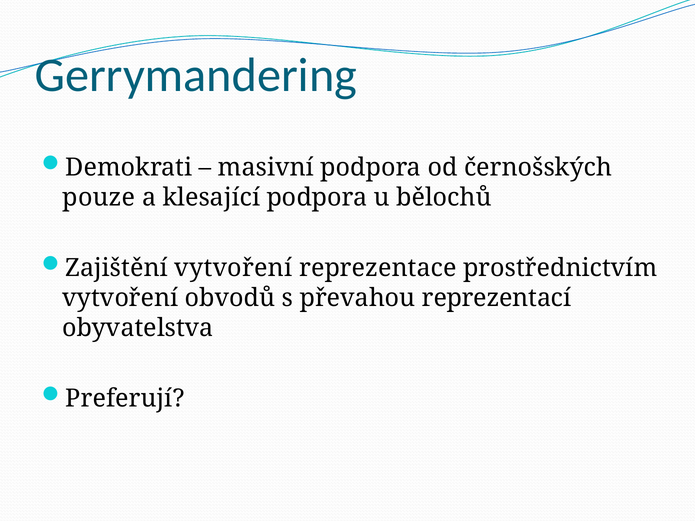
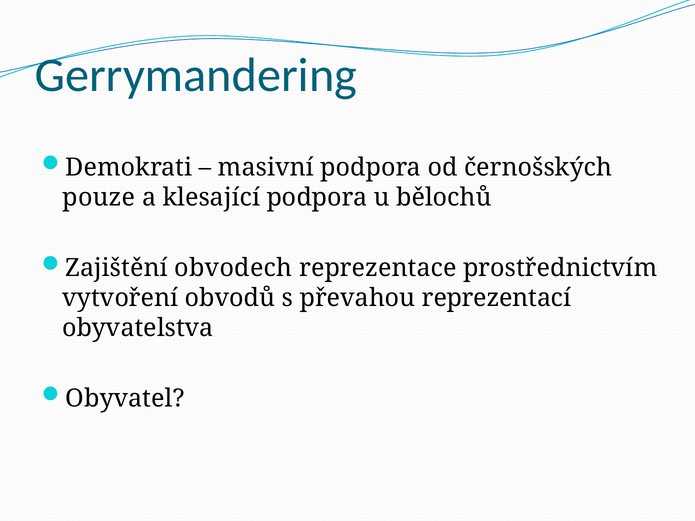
Zajištění vytvoření: vytvoření -> obvodech
Preferují: Preferují -> Obyvatel
